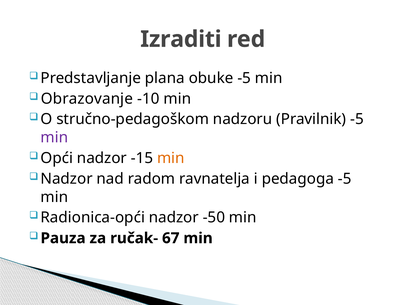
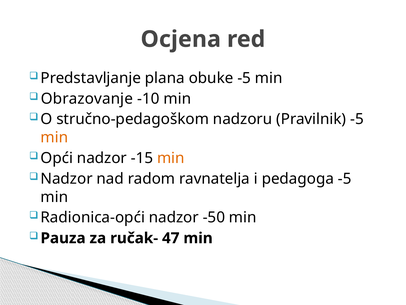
Izraditi: Izraditi -> Ocjena
min at (54, 137) colour: purple -> orange
67: 67 -> 47
